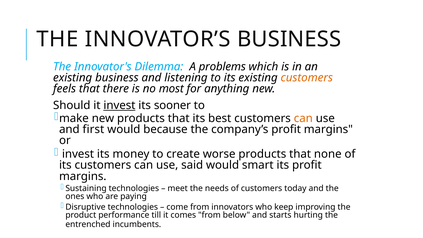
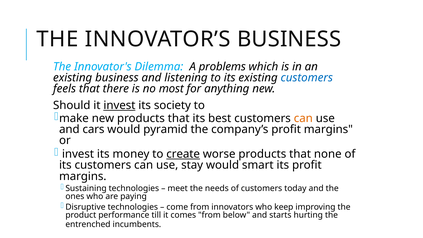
customers at (307, 78) colour: orange -> blue
sooner: sooner -> society
first: first -> cars
because: because -> pyramid
create underline: none -> present
said: said -> stay
